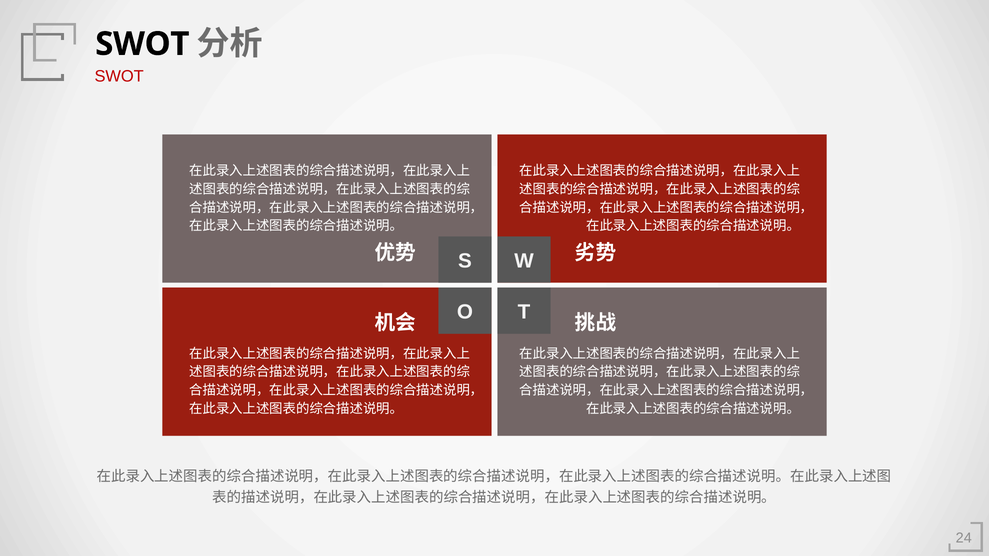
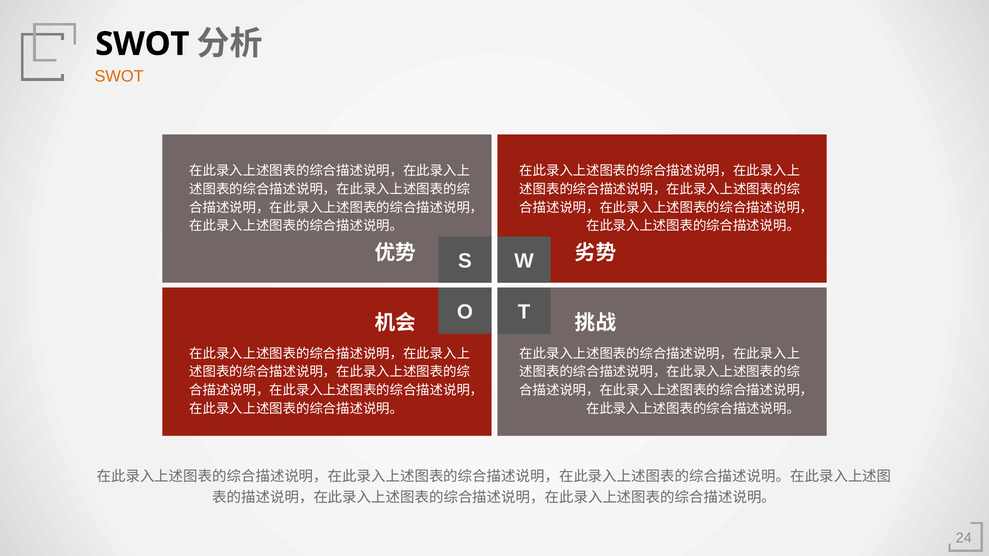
SWOT at (119, 76) colour: red -> orange
